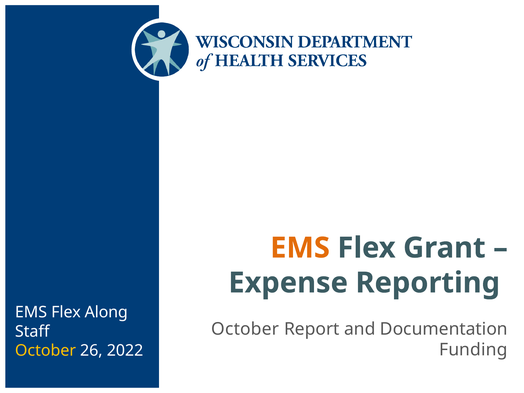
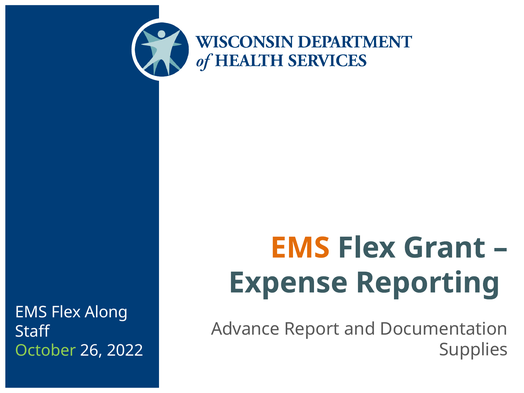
October at (245, 329): October -> Advance
Funding: Funding -> Supplies
October at (45, 351) colour: yellow -> light green
